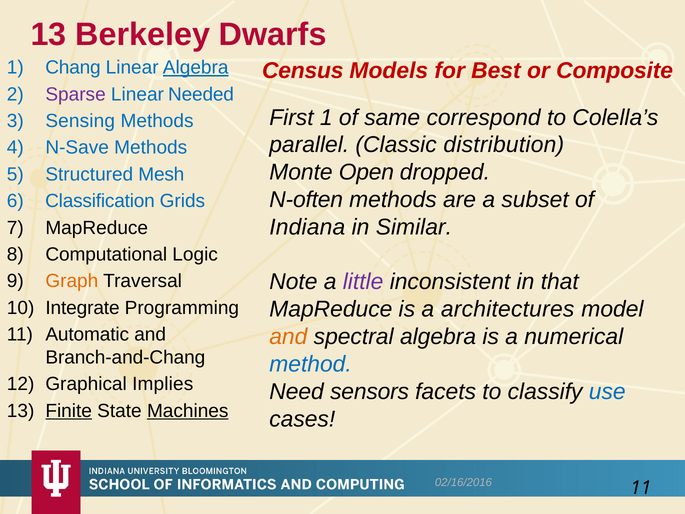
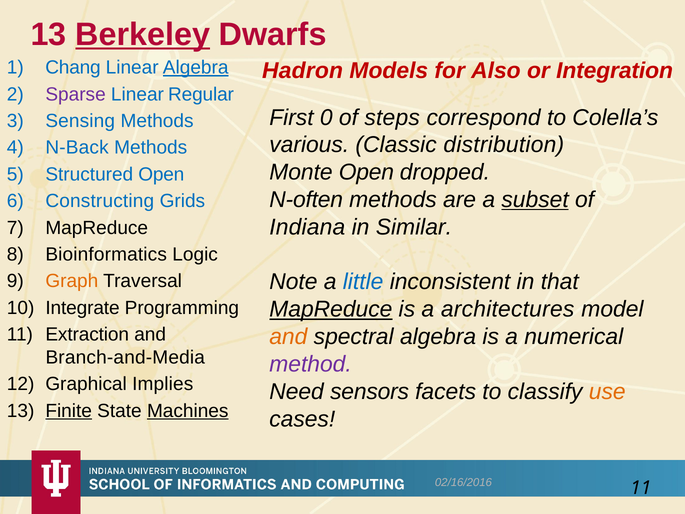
Berkeley underline: none -> present
Census: Census -> Hadron
Best: Best -> Also
Composite: Composite -> Integration
Needed: Needed -> Regular
First 1: 1 -> 0
same: same -> steps
parallel: parallel -> various
N-Save: N-Save -> N-Back
Structured Mesh: Mesh -> Open
subset underline: none -> present
Classification: Classification -> Constructing
Computational: Computational -> Bioinformatics
little colour: purple -> blue
MapReduce at (331, 309) underline: none -> present
Automatic: Automatic -> Extraction
Branch-and-Chang: Branch-and-Chang -> Branch-and-Media
method colour: blue -> purple
use colour: blue -> orange
